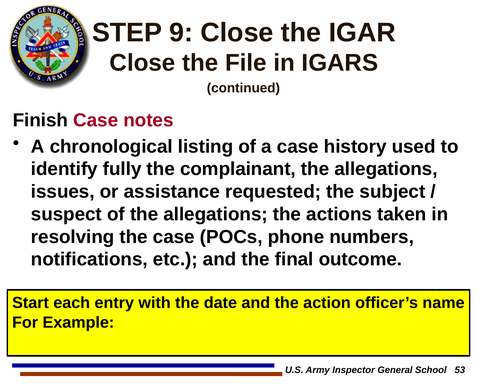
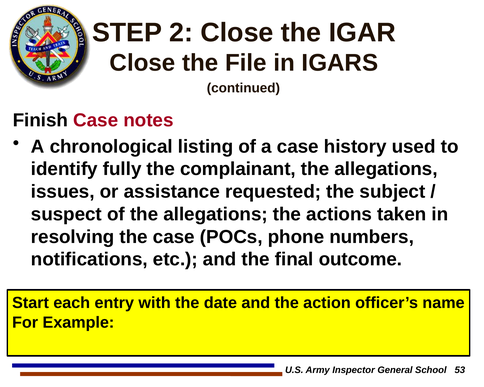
9: 9 -> 2
